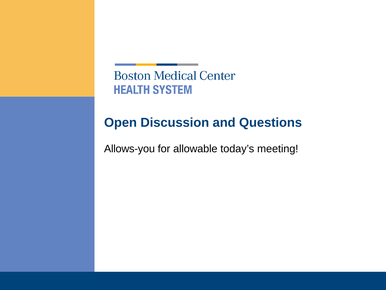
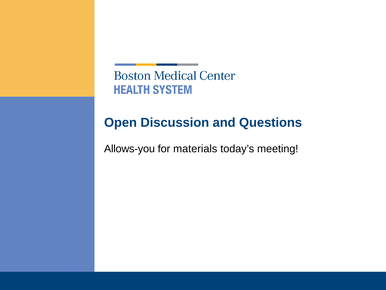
allowable: allowable -> materials
